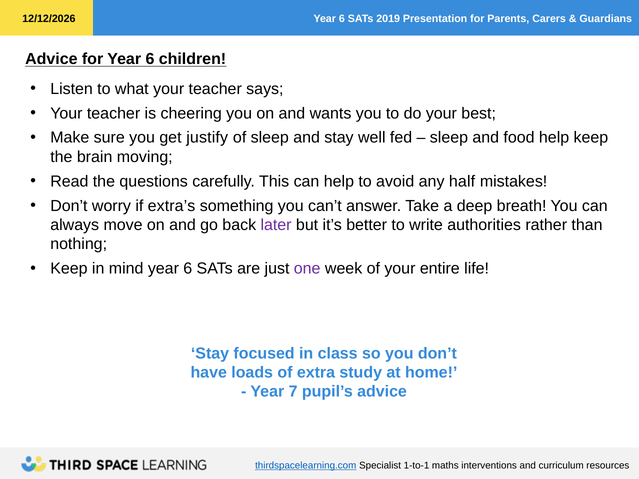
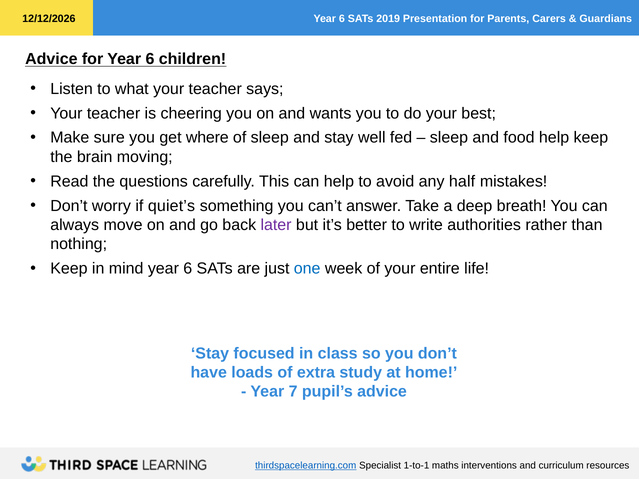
justify: justify -> where
extra’s: extra’s -> quiet’s
one colour: purple -> blue
